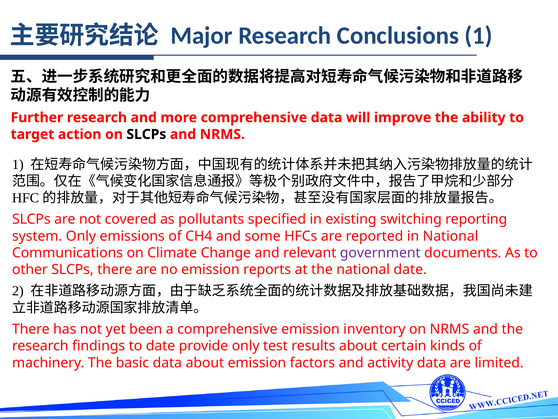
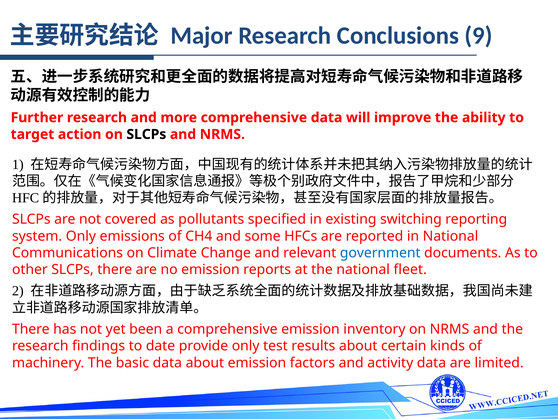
Conclusions 1: 1 -> 9
government colour: purple -> blue
national date: date -> fleet
